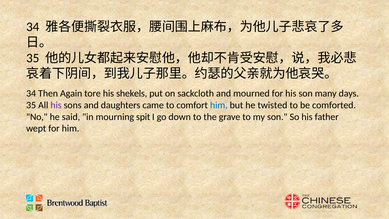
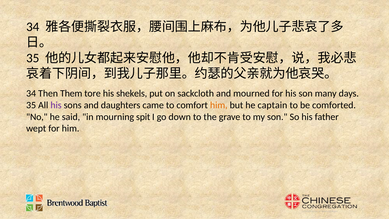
Again: Again -> Them
him at (219, 105) colour: blue -> orange
twisted: twisted -> captain
